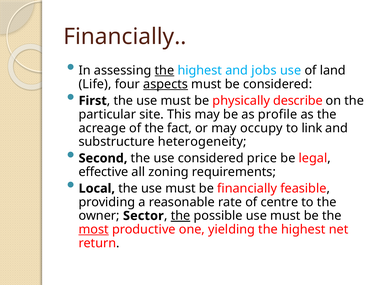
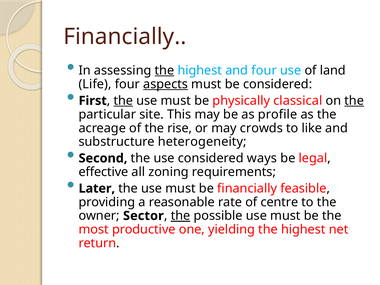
and jobs: jobs -> four
the at (123, 101) underline: none -> present
describe: describe -> classical
the at (354, 101) underline: none -> present
fact: fact -> rise
occupy: occupy -> crowds
link: link -> like
price: price -> ways
Local: Local -> Later
most underline: present -> none
